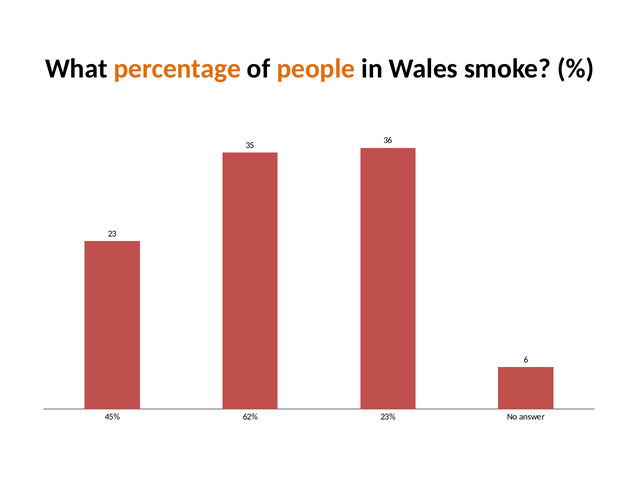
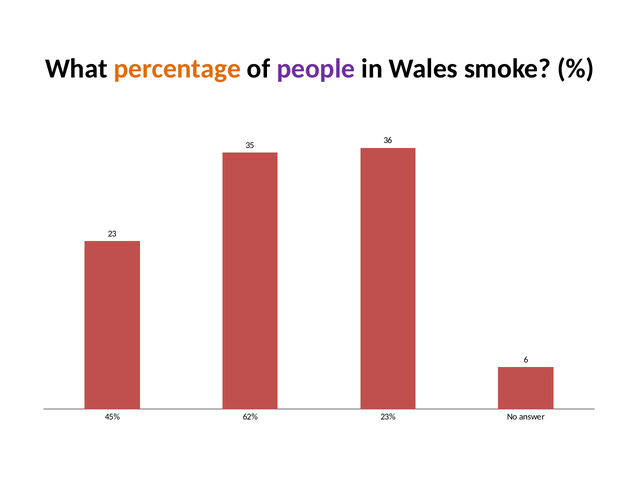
people colour: orange -> purple
